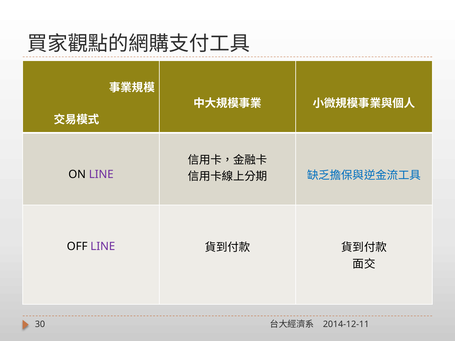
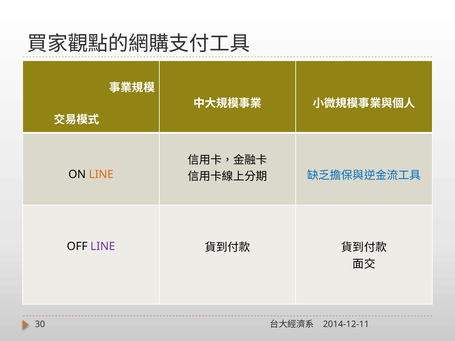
LINE at (101, 174) colour: purple -> orange
